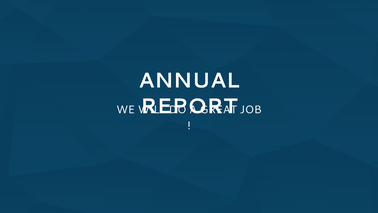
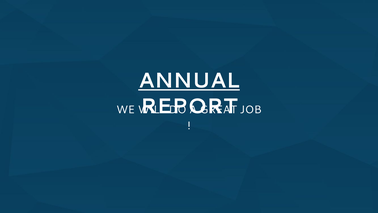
ANNUAL underline: none -> present
